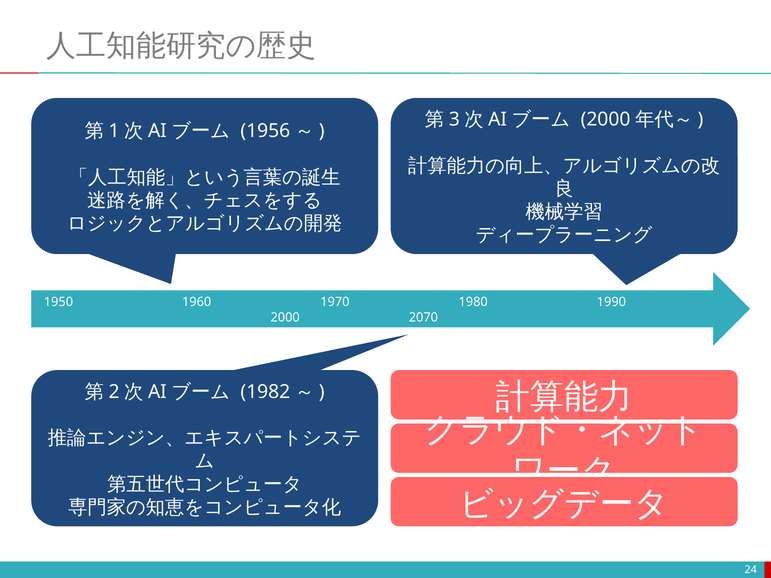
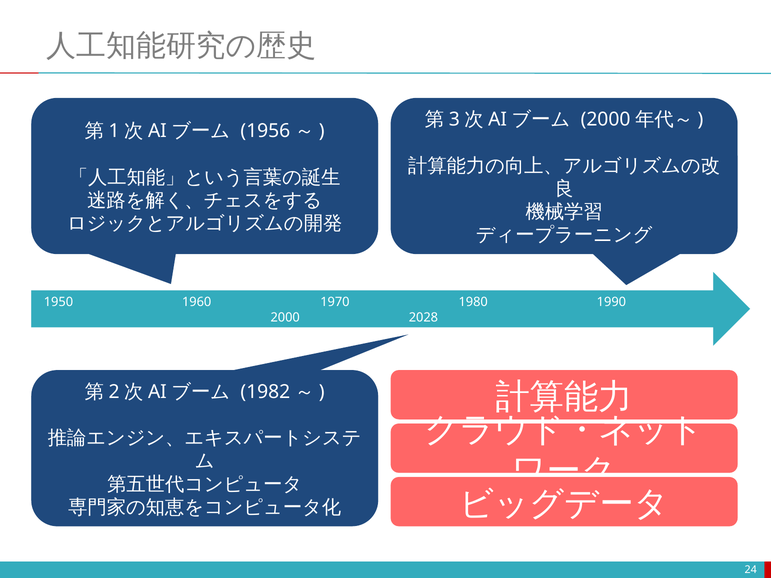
2070: 2070 -> 2028
